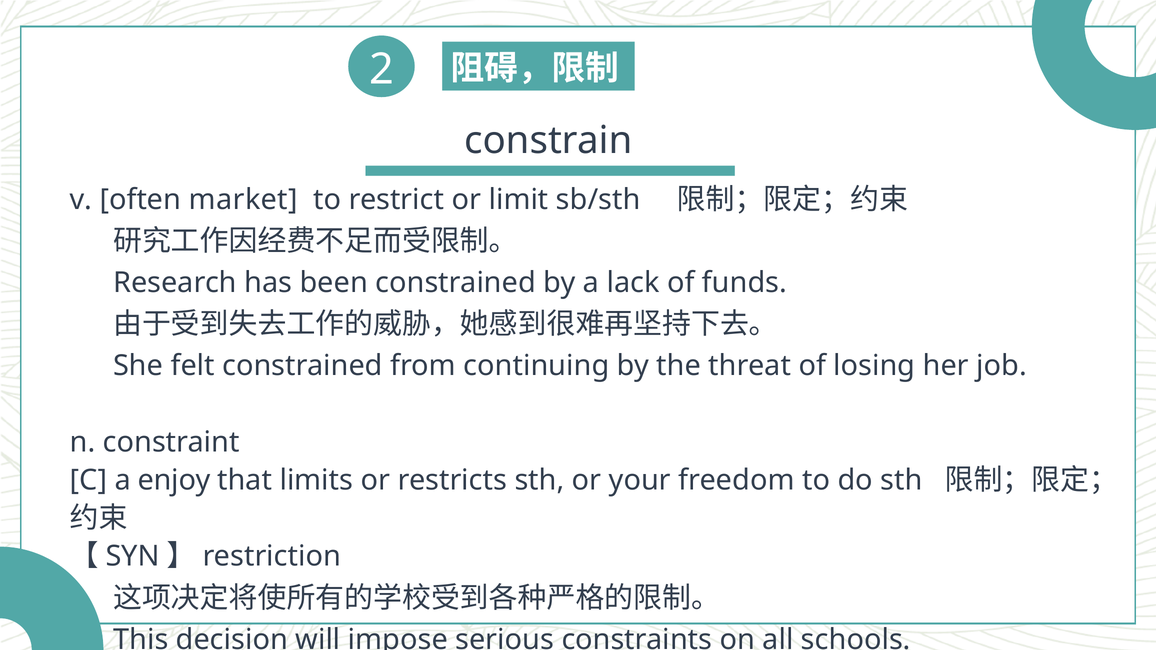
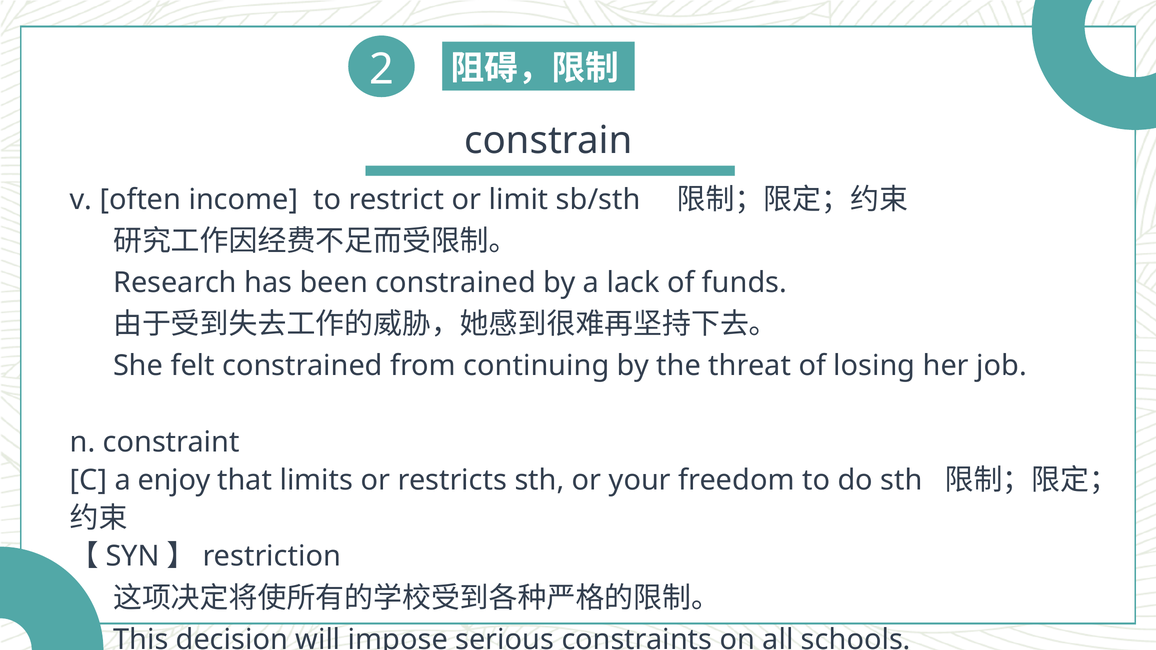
market: market -> income
